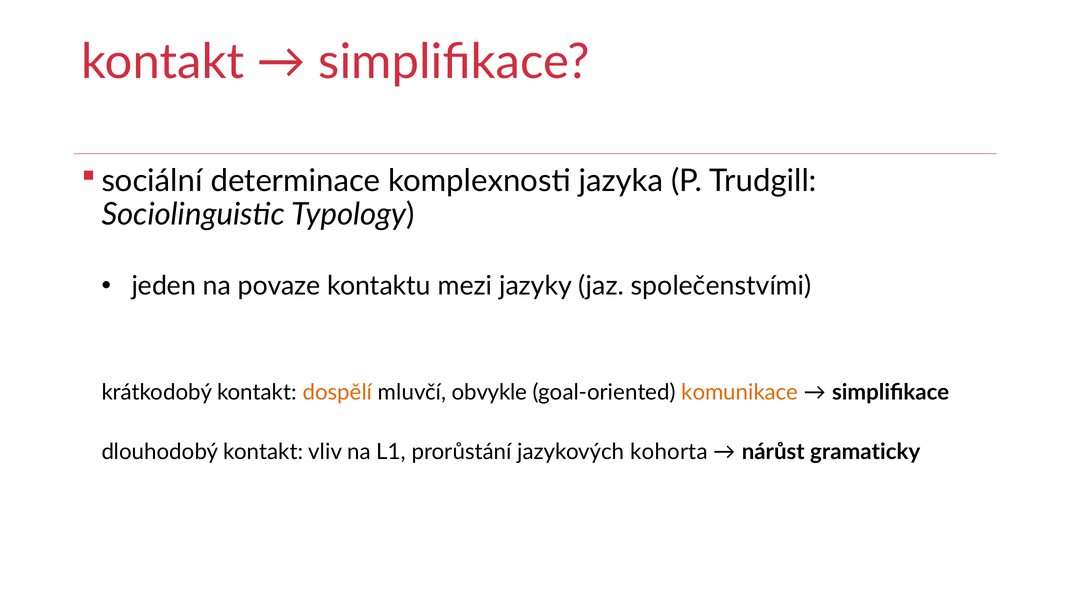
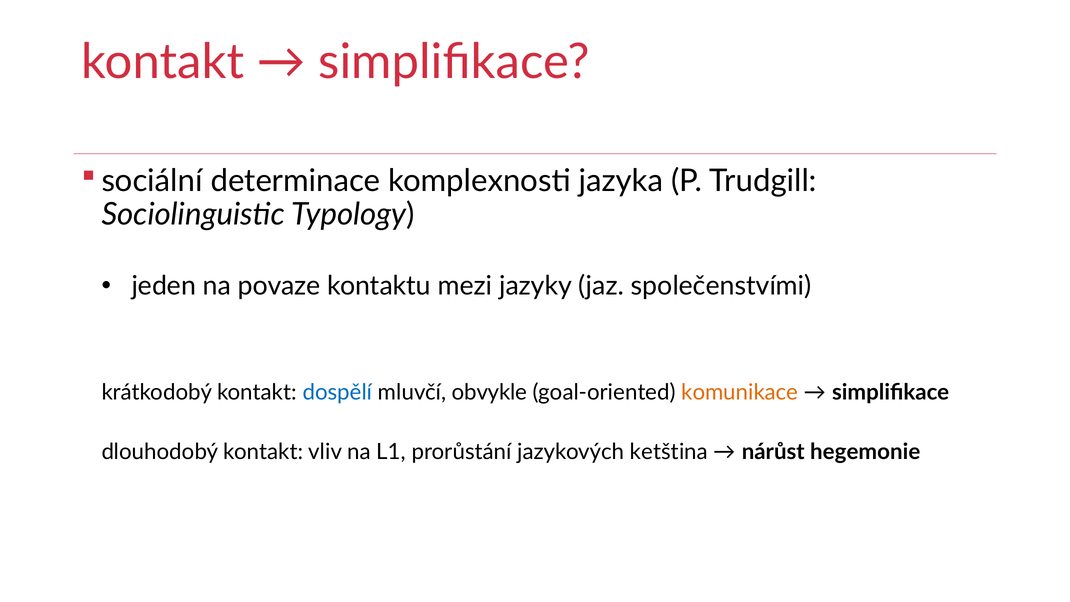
dospělí colour: orange -> blue
kohorta: kohorta -> ketština
gramaticky: gramaticky -> hegemonie
